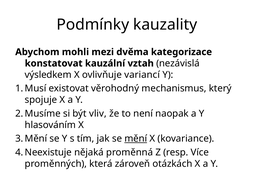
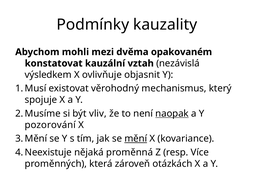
kategorizace: kategorizace -> opakovaném
variancí: variancí -> objasnit
naopak underline: none -> present
hlasováním: hlasováním -> pozorování
